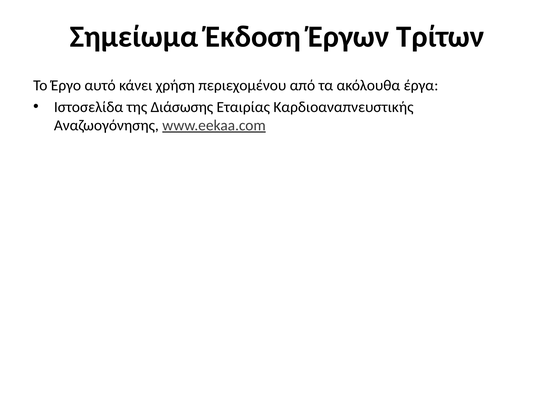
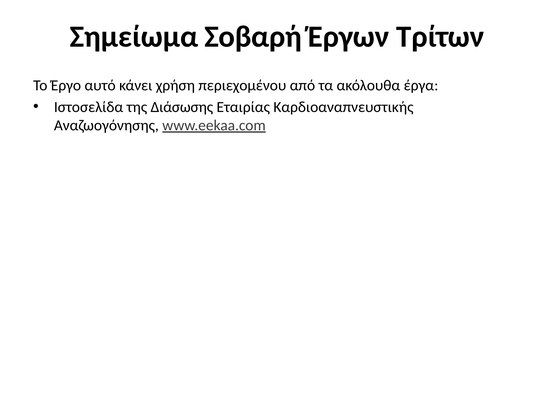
Έκδοση: Έκδοση -> Σοβαρή
